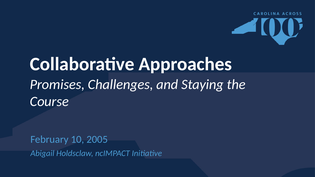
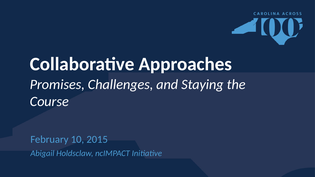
2005: 2005 -> 2015
